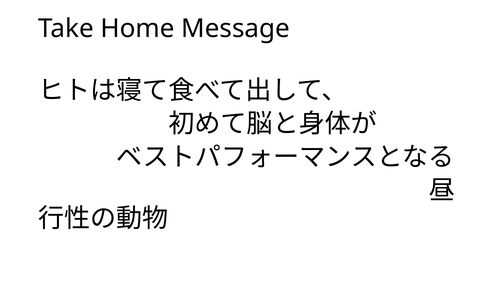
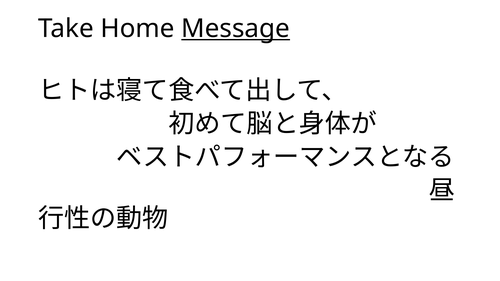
Message underline: none -> present
